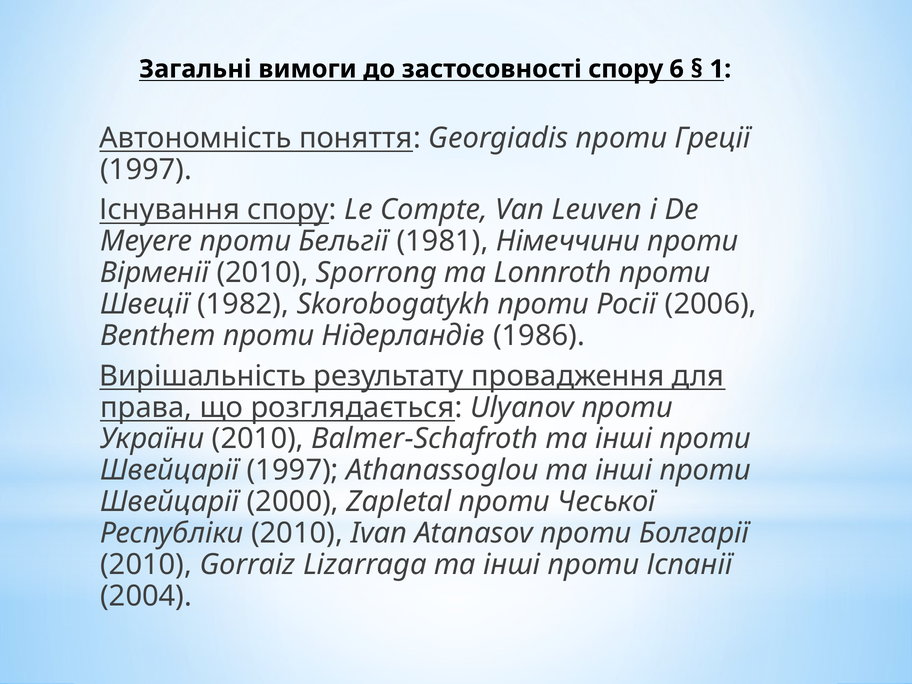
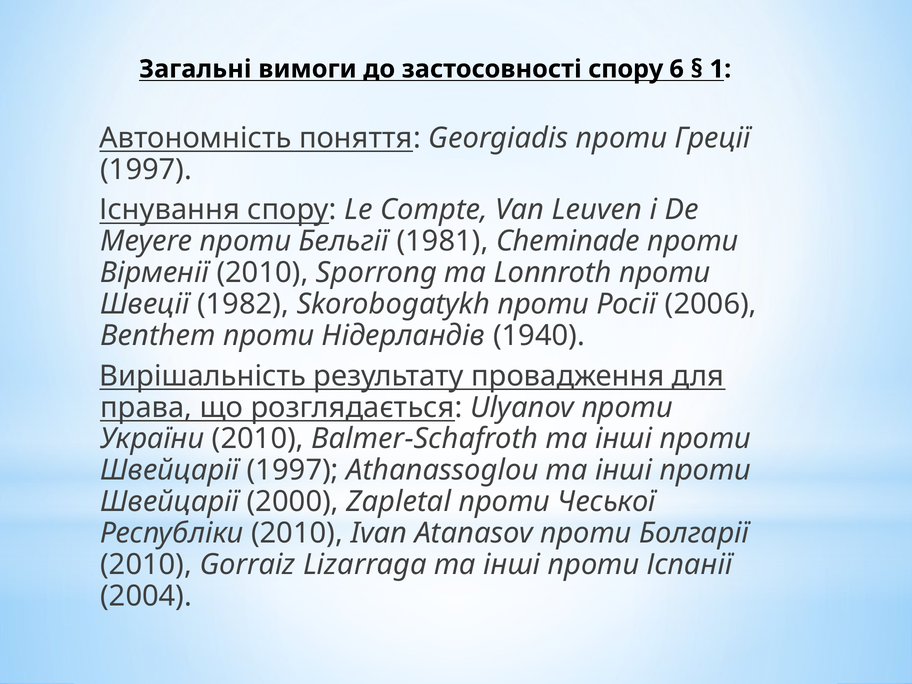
Німеччини: Німеччини -> Cheminade
1986: 1986 -> 1940
